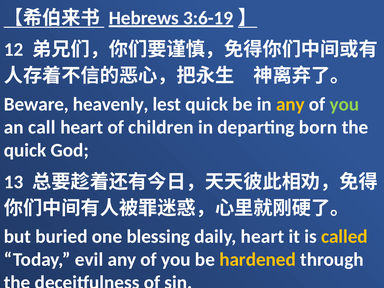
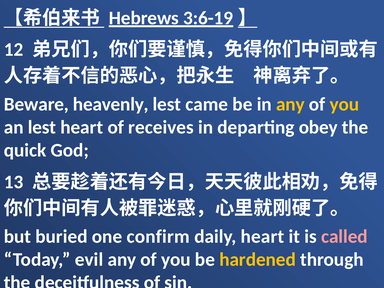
lest quick: quick -> came
you at (344, 104) colour: light green -> yellow
an call: call -> lest
children: children -> receives
born: born -> obey
blessing: blessing -> confirm
called colour: yellow -> pink
